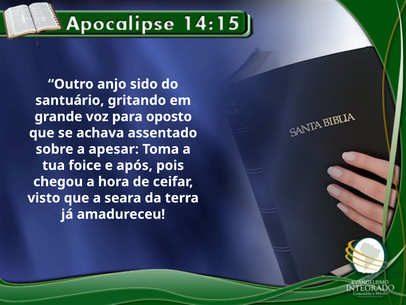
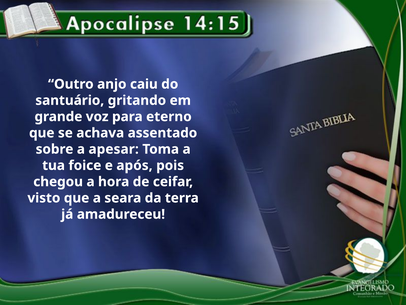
sido: sido -> caiu
oposto: oposto -> eterno
